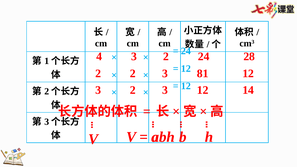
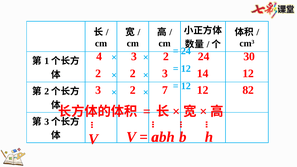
28: 28 -> 30
81: 81 -> 14
3 at (165, 90): 3 -> 7
14: 14 -> 82
